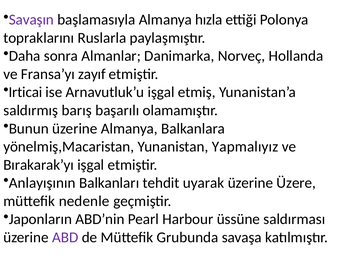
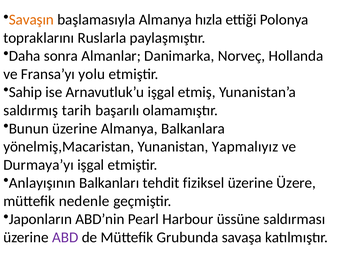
Savaşın colour: purple -> orange
zayıf: zayıf -> yolu
Irticai: Irticai -> Sahip
barış: barış -> tarih
Bırakarak’yı: Bırakarak’yı -> Durmaya’yı
uyarak: uyarak -> fiziksel
